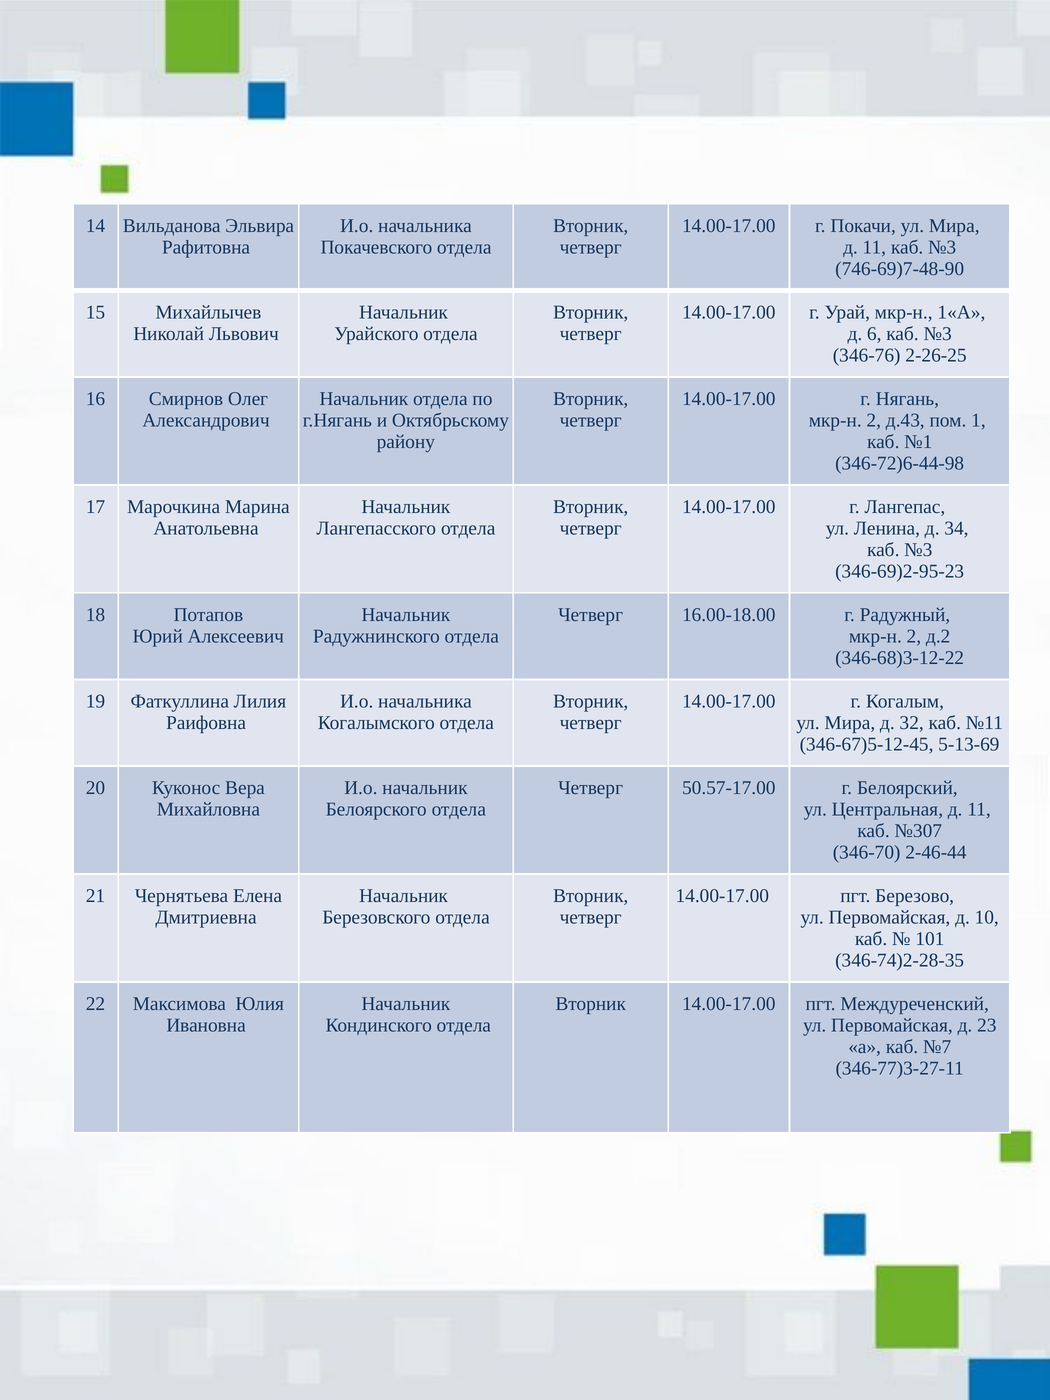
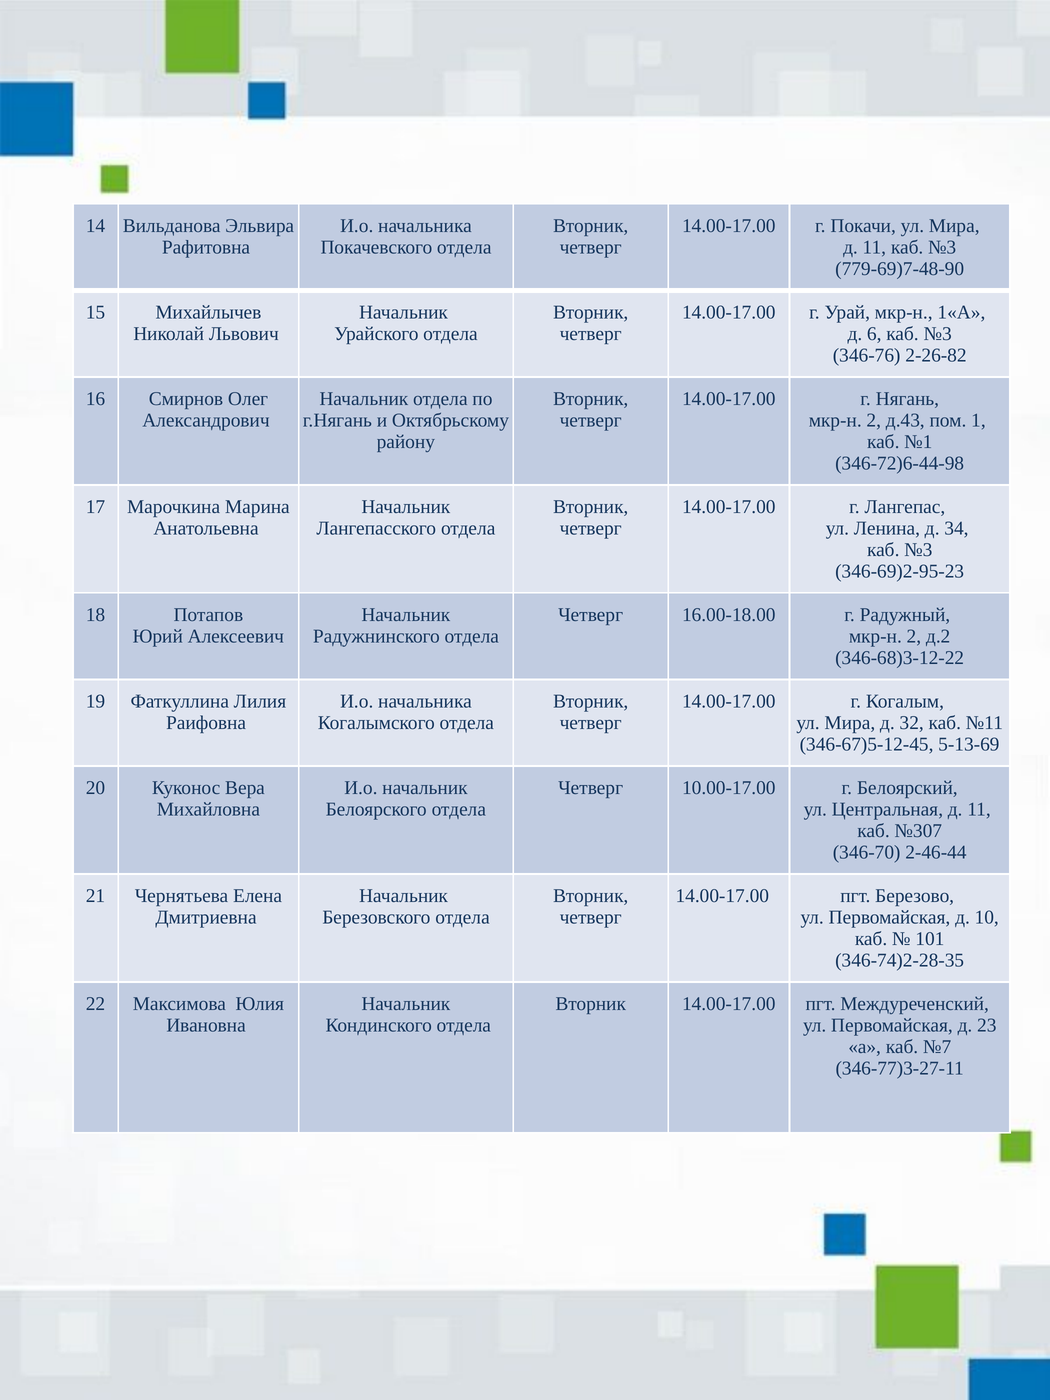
746-69)7-48-90: 746-69)7-48-90 -> 779-69)7-48-90
2-26-25: 2-26-25 -> 2-26-82
50.57-17.00: 50.57-17.00 -> 10.00-17.00
